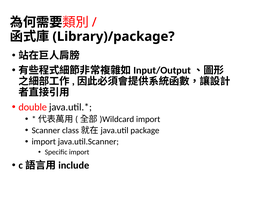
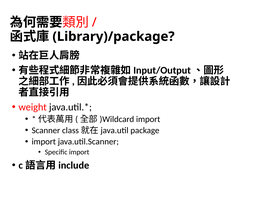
double: double -> weight
